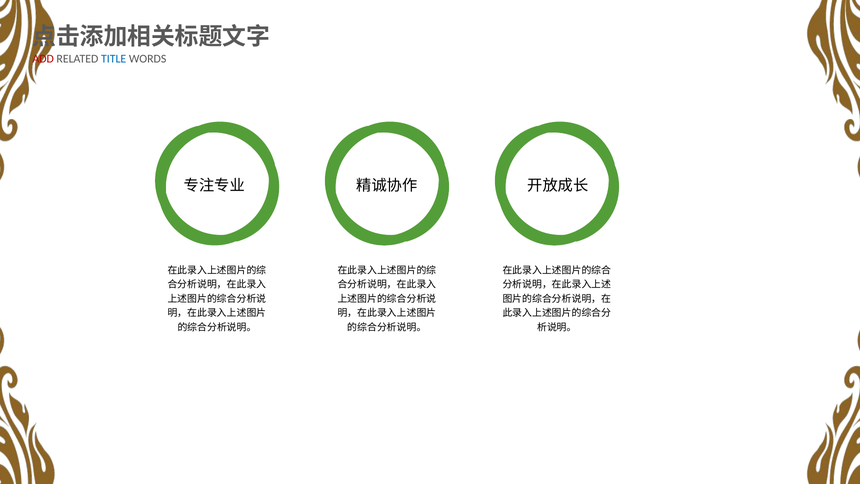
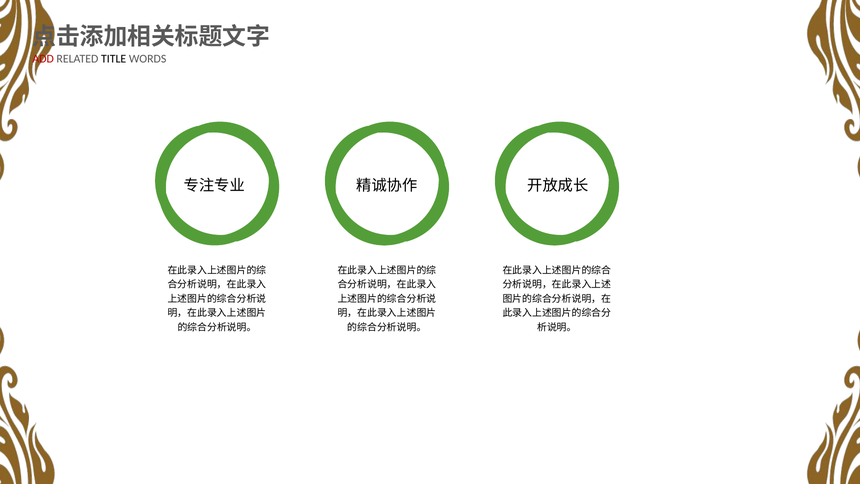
TITLE colour: blue -> black
